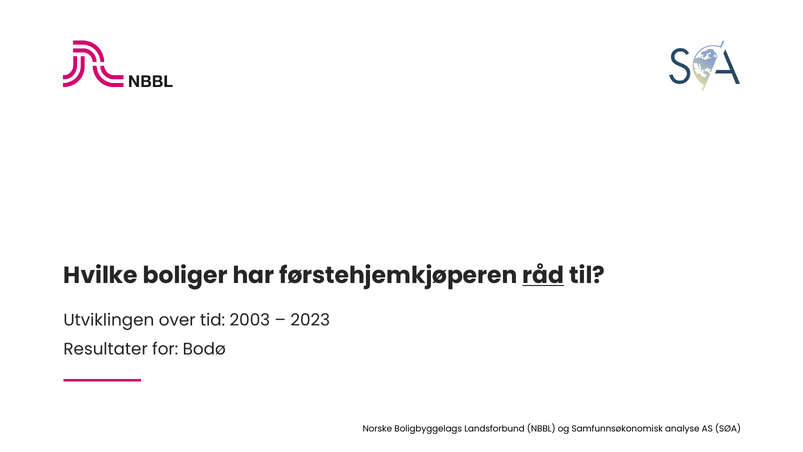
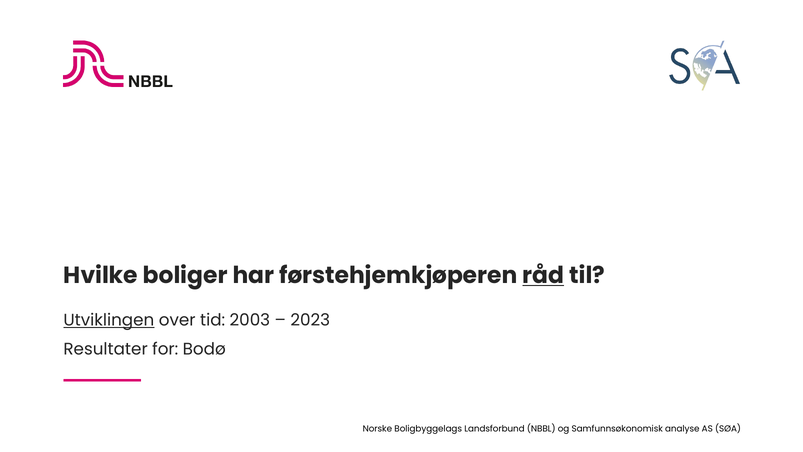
Utviklingen underline: none -> present
